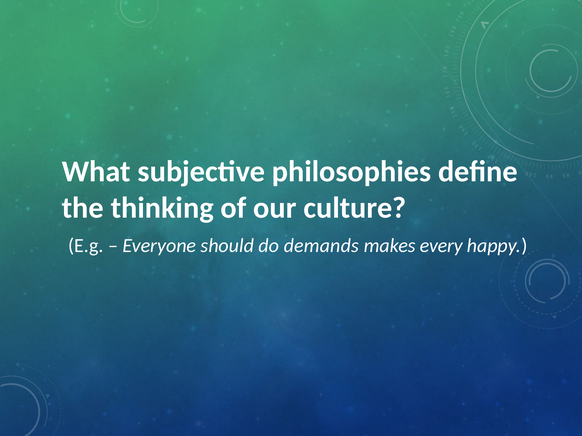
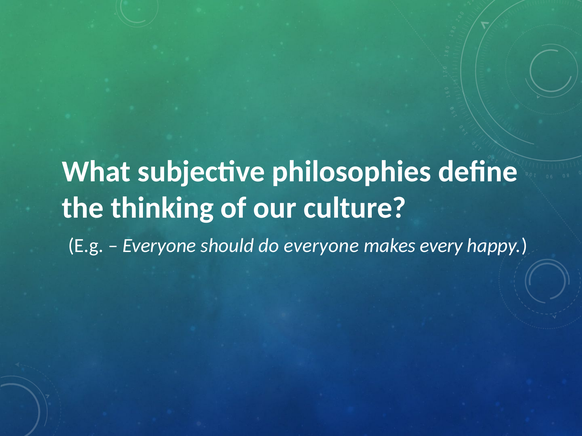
do demands: demands -> everyone
